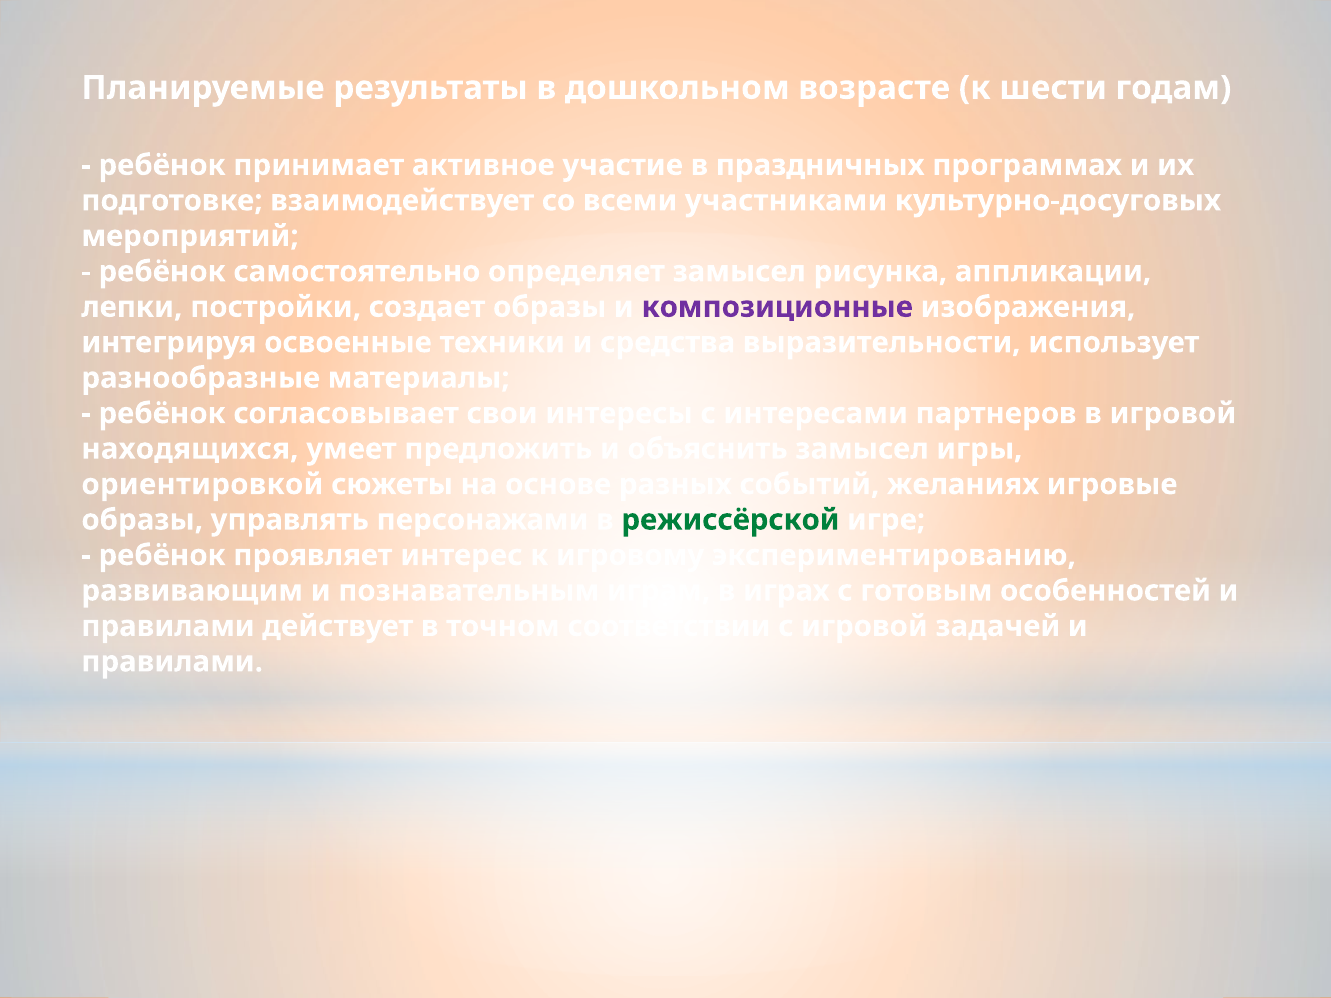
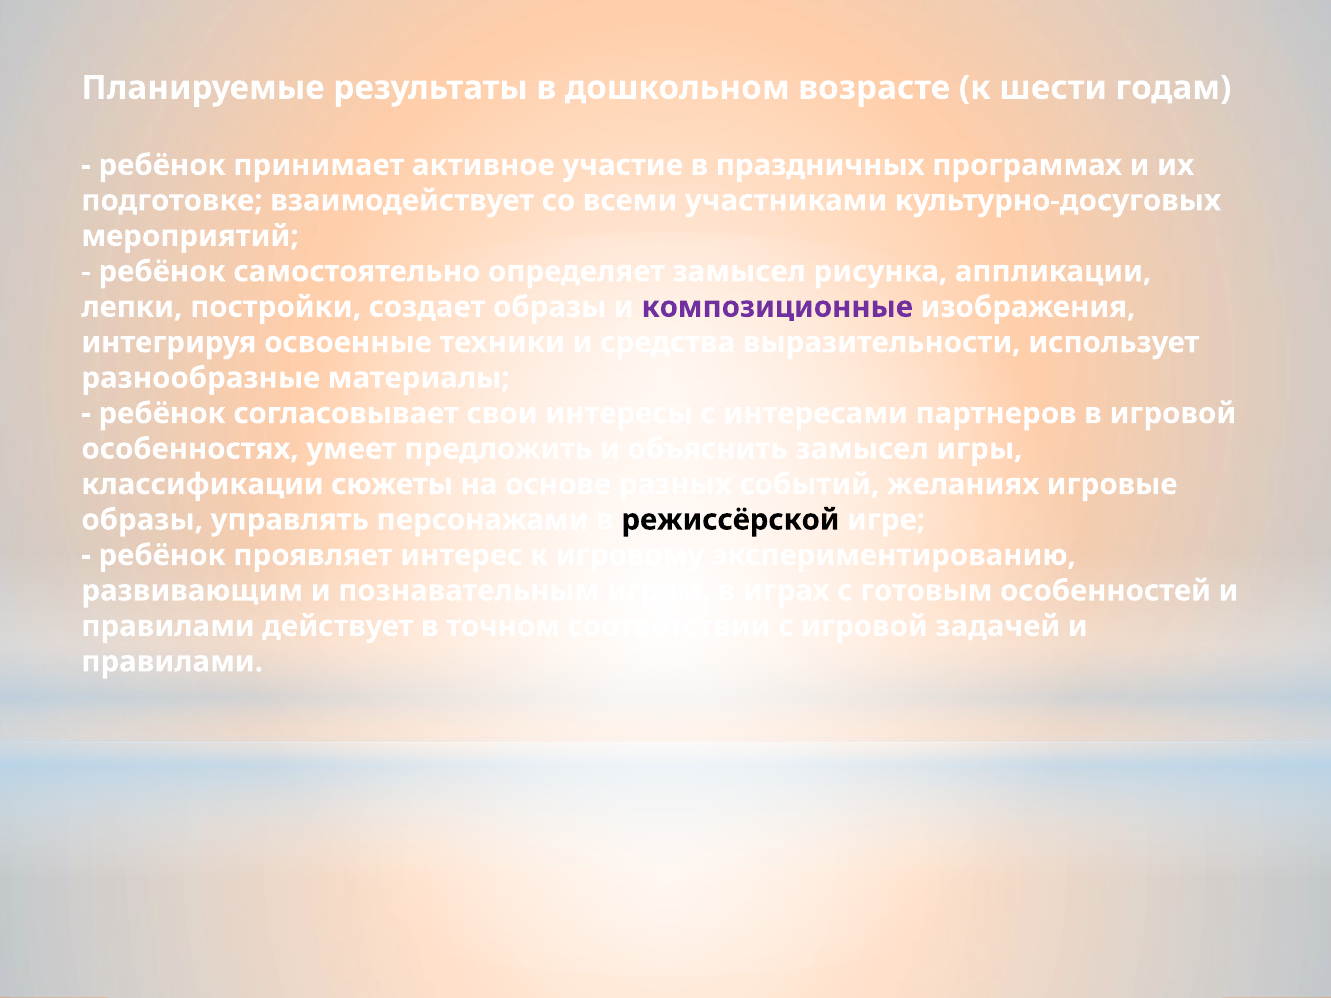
находящихся: находящихся -> особенностях
ориентировкой: ориентировкой -> классификации
режиссёрской colour: green -> black
